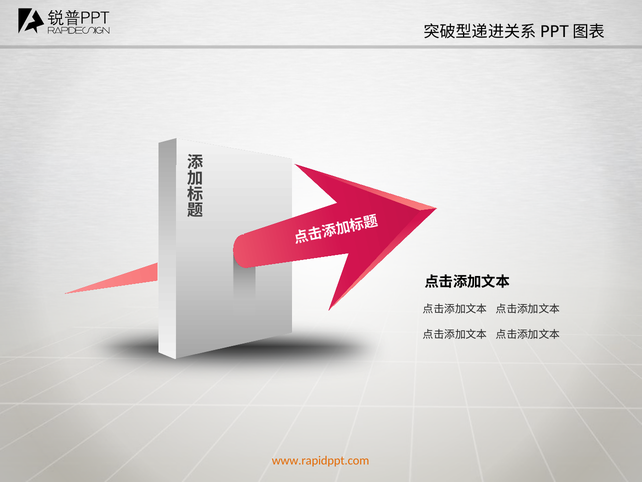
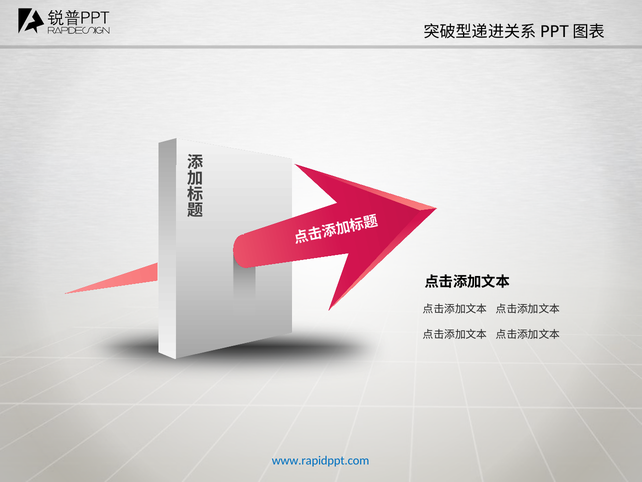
www.rapidppt.com colour: orange -> blue
